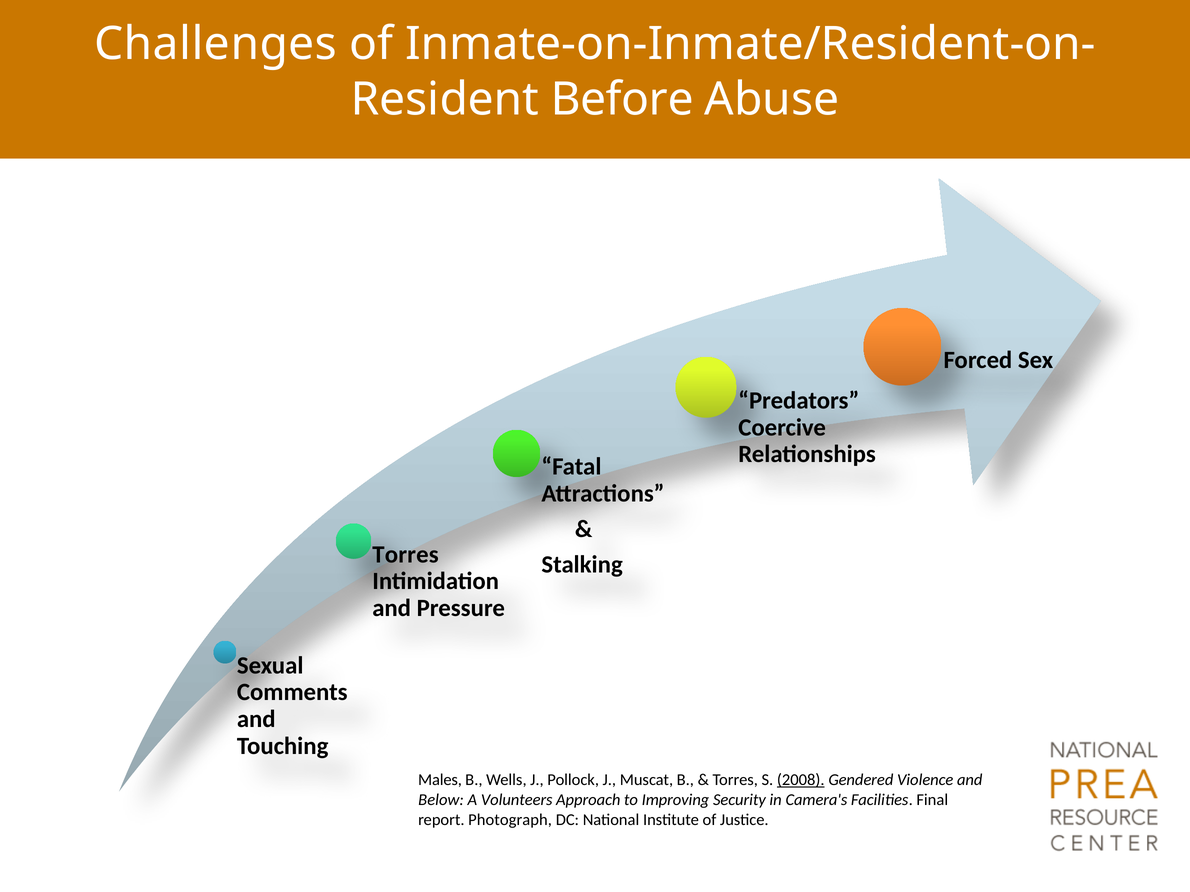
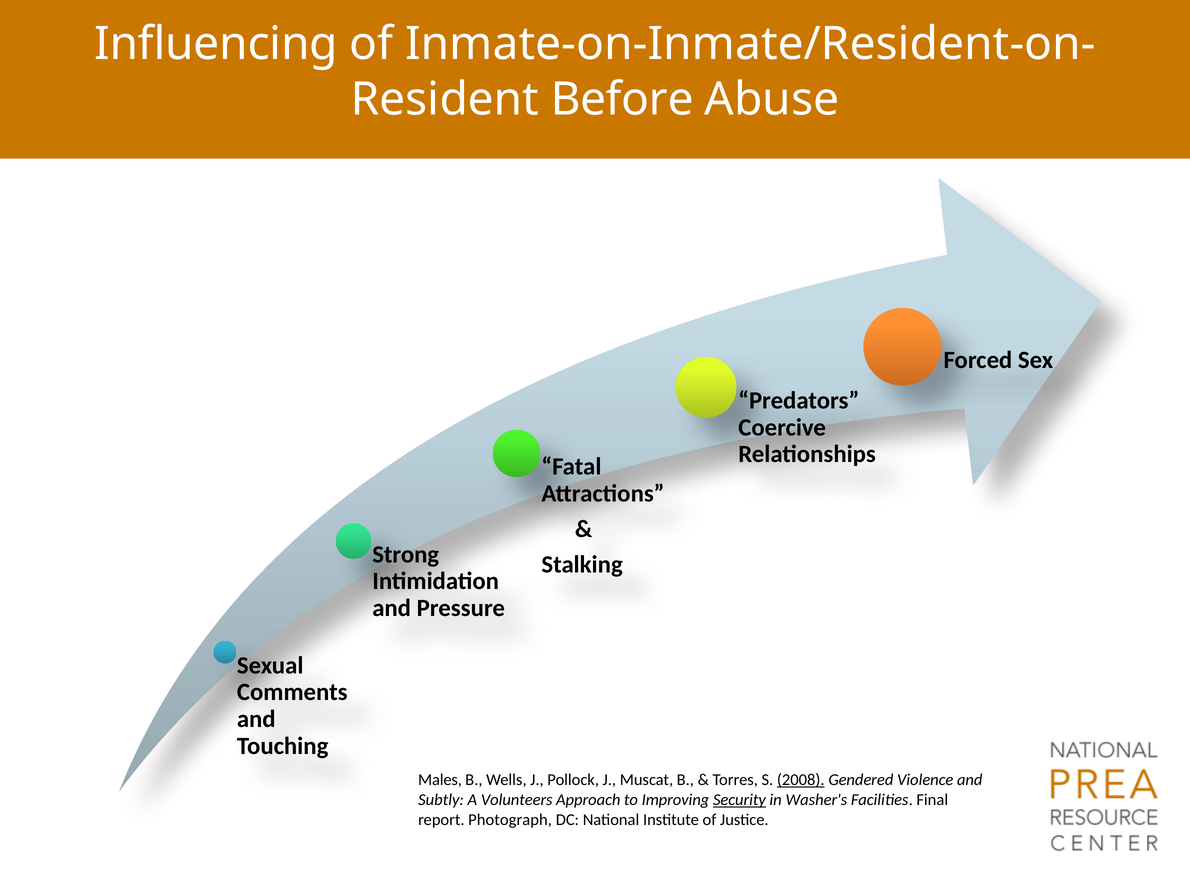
Challenges: Challenges -> Influencing
Torres at (406, 555): Torres -> Strong
Below: Below -> Subtly
Security underline: none -> present
Camera's: Camera's -> Washer's
